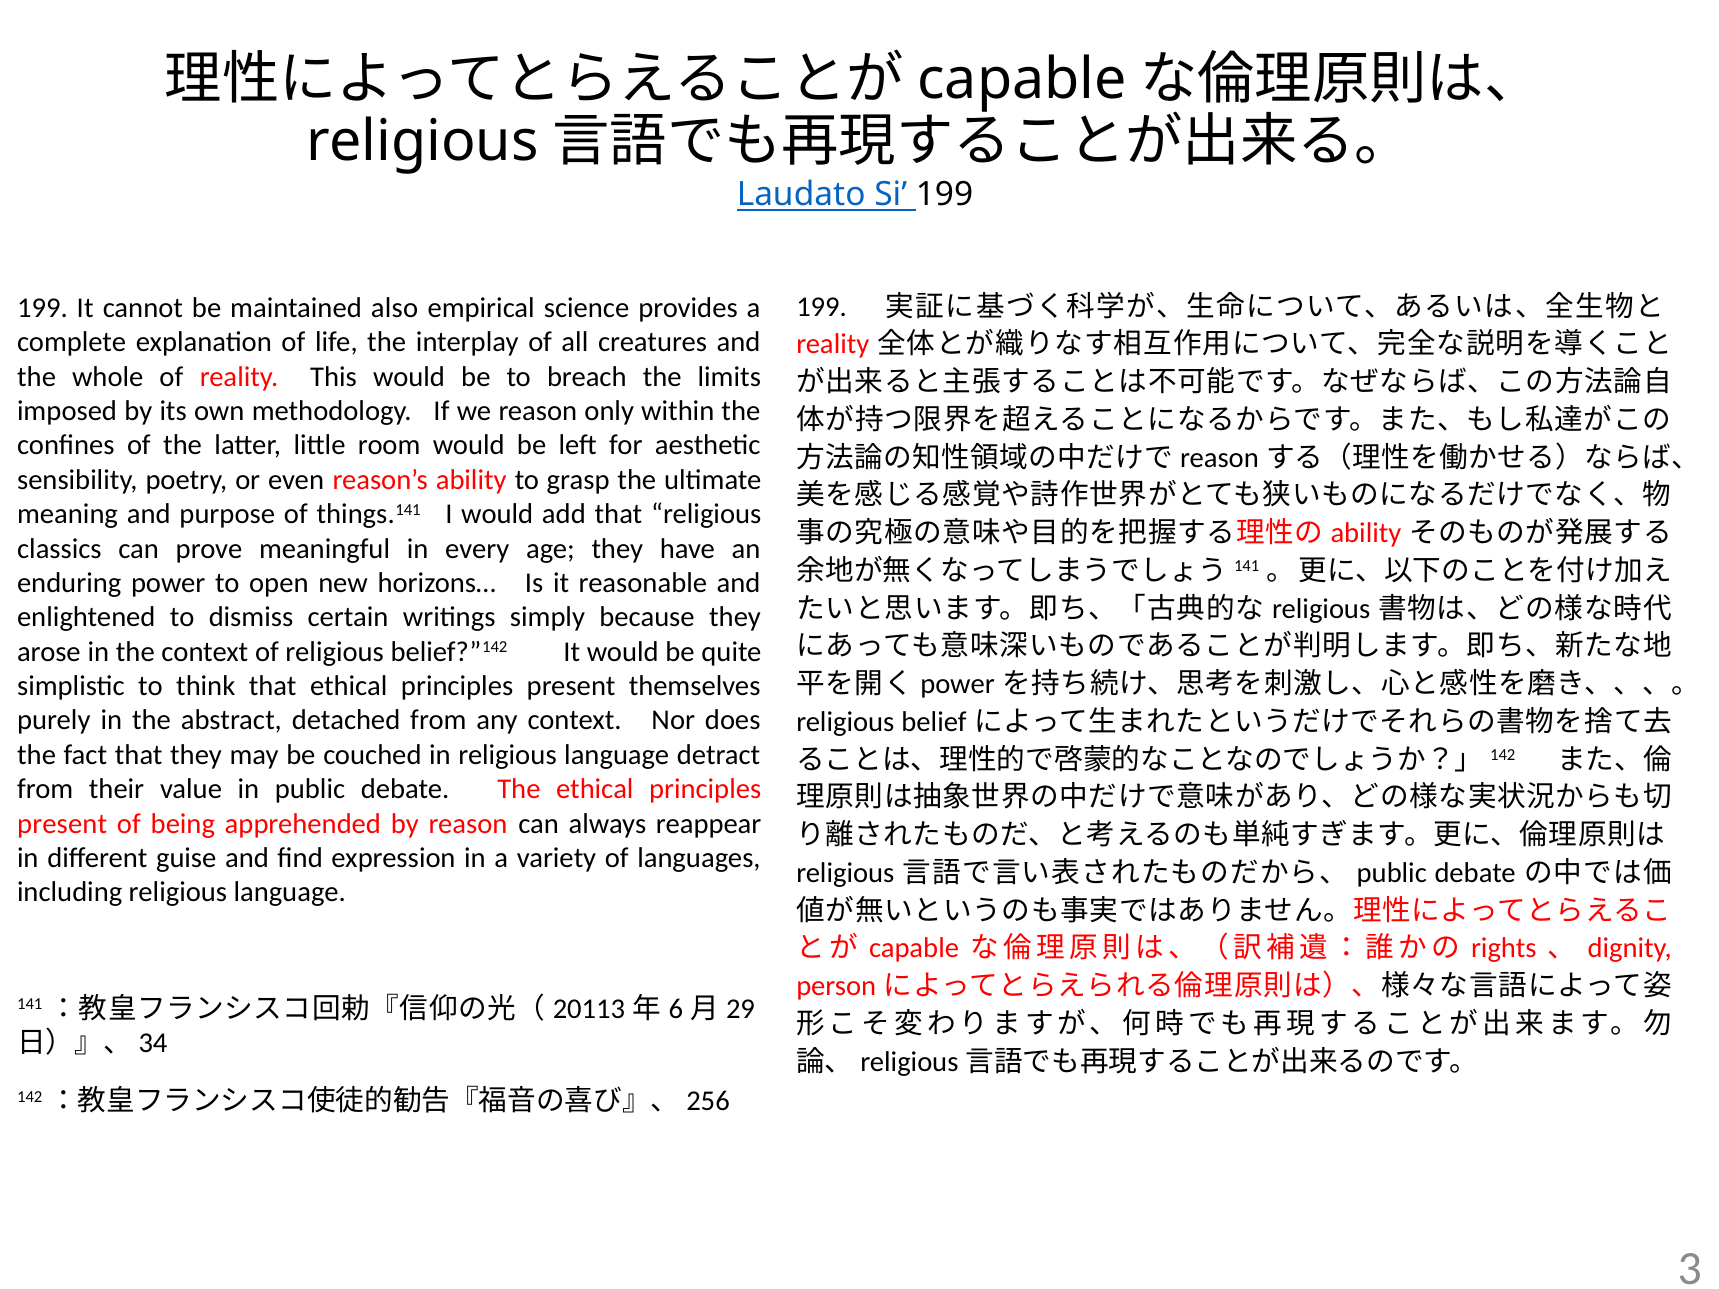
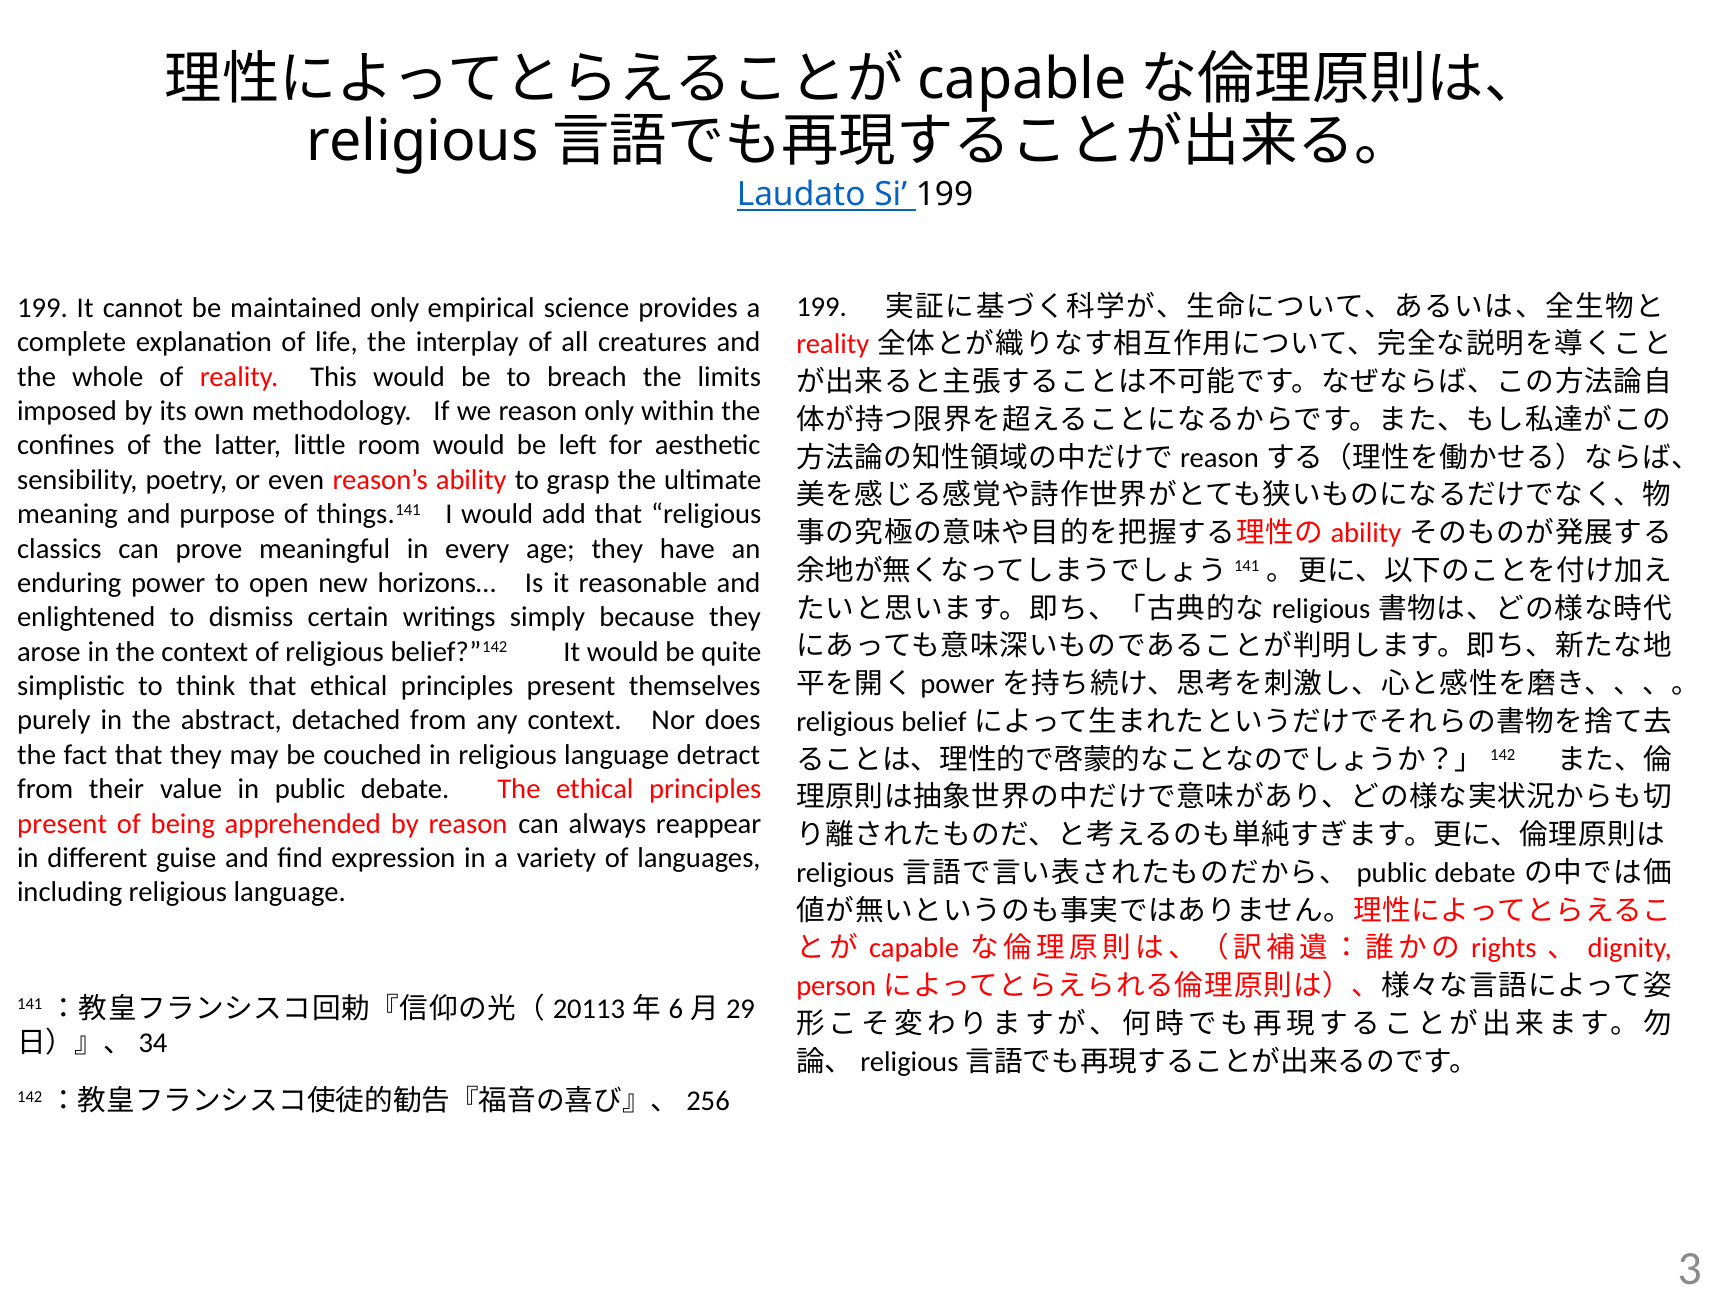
maintained also: also -> only
